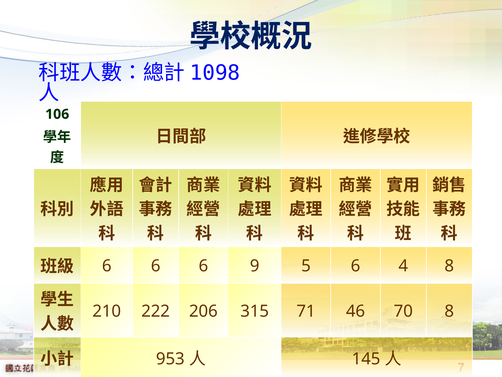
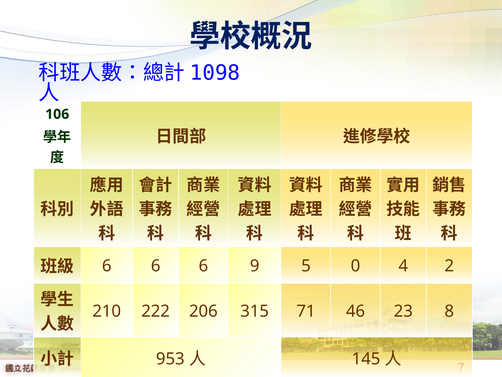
6 at (355, 266): 6 -> 0
4 8: 8 -> 2
70: 70 -> 23
